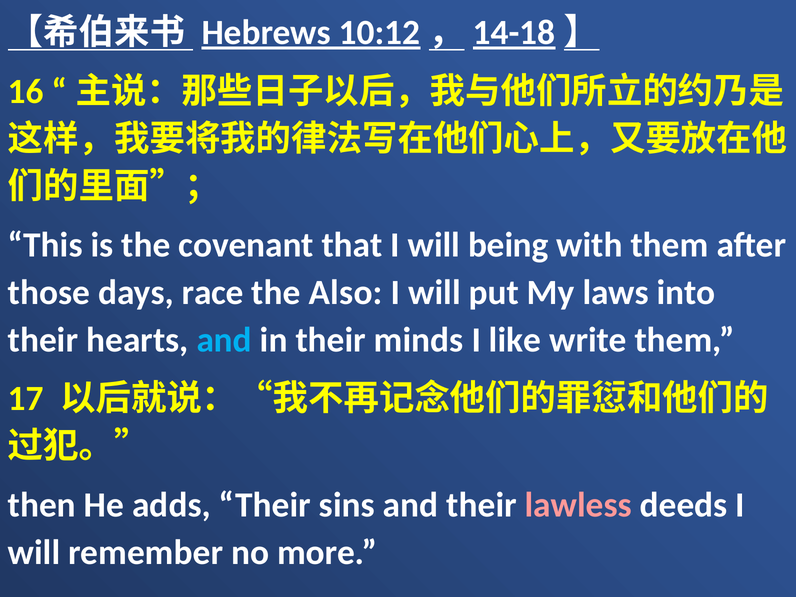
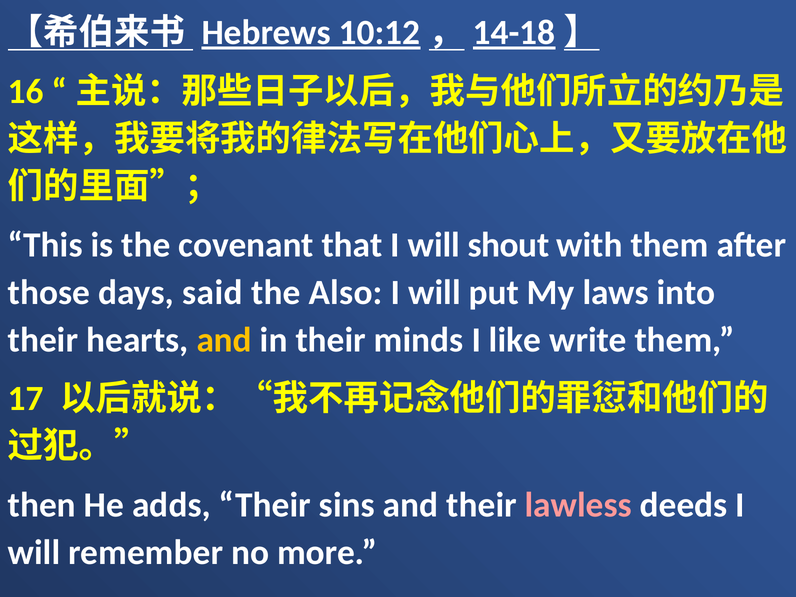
being: being -> shout
race: race -> said
and at (224, 340) colour: light blue -> yellow
